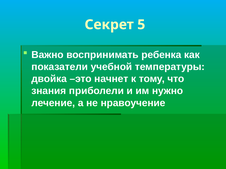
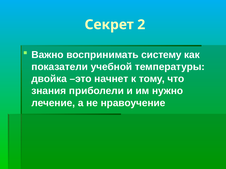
5: 5 -> 2
ребенка: ребенка -> систему
